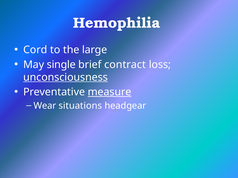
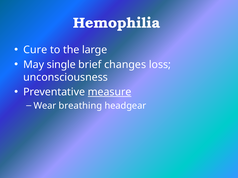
Cord: Cord -> Cure
contract: contract -> changes
unconsciousness underline: present -> none
situations: situations -> breathing
